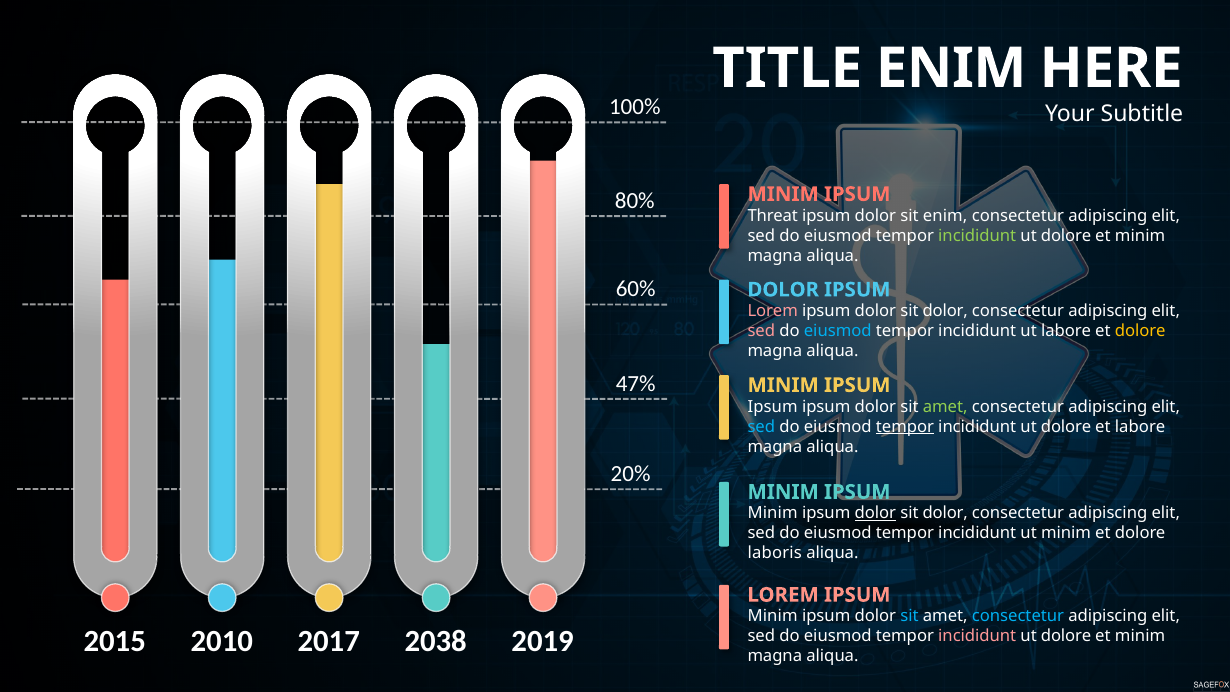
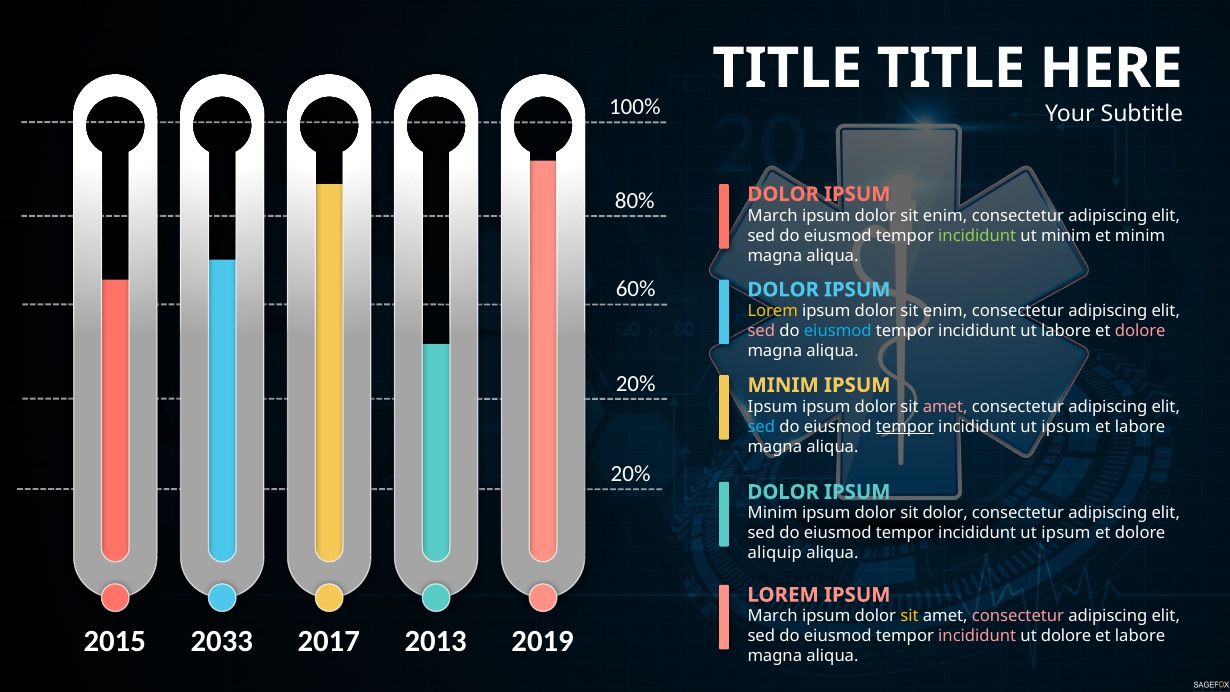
TITLE ENIM: ENIM -> TITLE
MINIM at (783, 194): MINIM -> DOLOR
Threat at (773, 216): Threat -> March
dolore at (1066, 236): dolore -> minim
Lorem at (773, 311) colour: pink -> yellow
dolor at (945, 311): dolor -> enim
dolore at (1140, 331) colour: yellow -> pink
47% at (636, 383): 47% -> 20%
amet at (945, 406) colour: light green -> pink
dolore at (1066, 427): dolore -> ipsum
MINIM at (783, 492): MINIM -> DOLOR
dolor at (875, 513) underline: present -> none
minim at (1066, 533): minim -> ipsum
laboris: laboris -> aliquip
Minim at (773, 616): Minim -> March
sit at (909, 616) colour: light blue -> yellow
consectetur at (1018, 616) colour: light blue -> pink
2010: 2010 -> 2033
2038: 2038 -> 2013
minim at (1140, 636): minim -> labore
